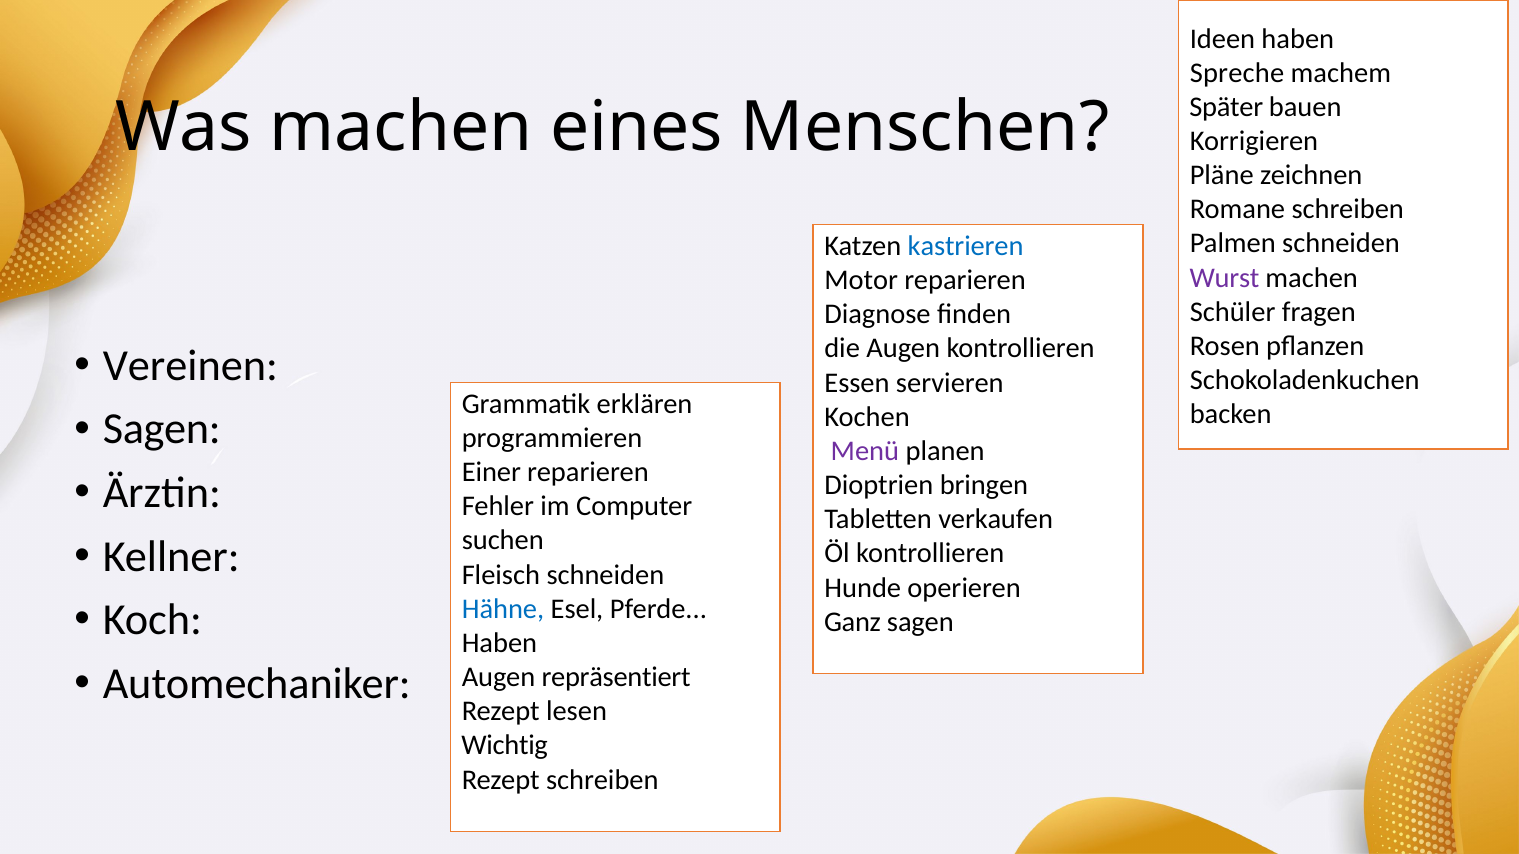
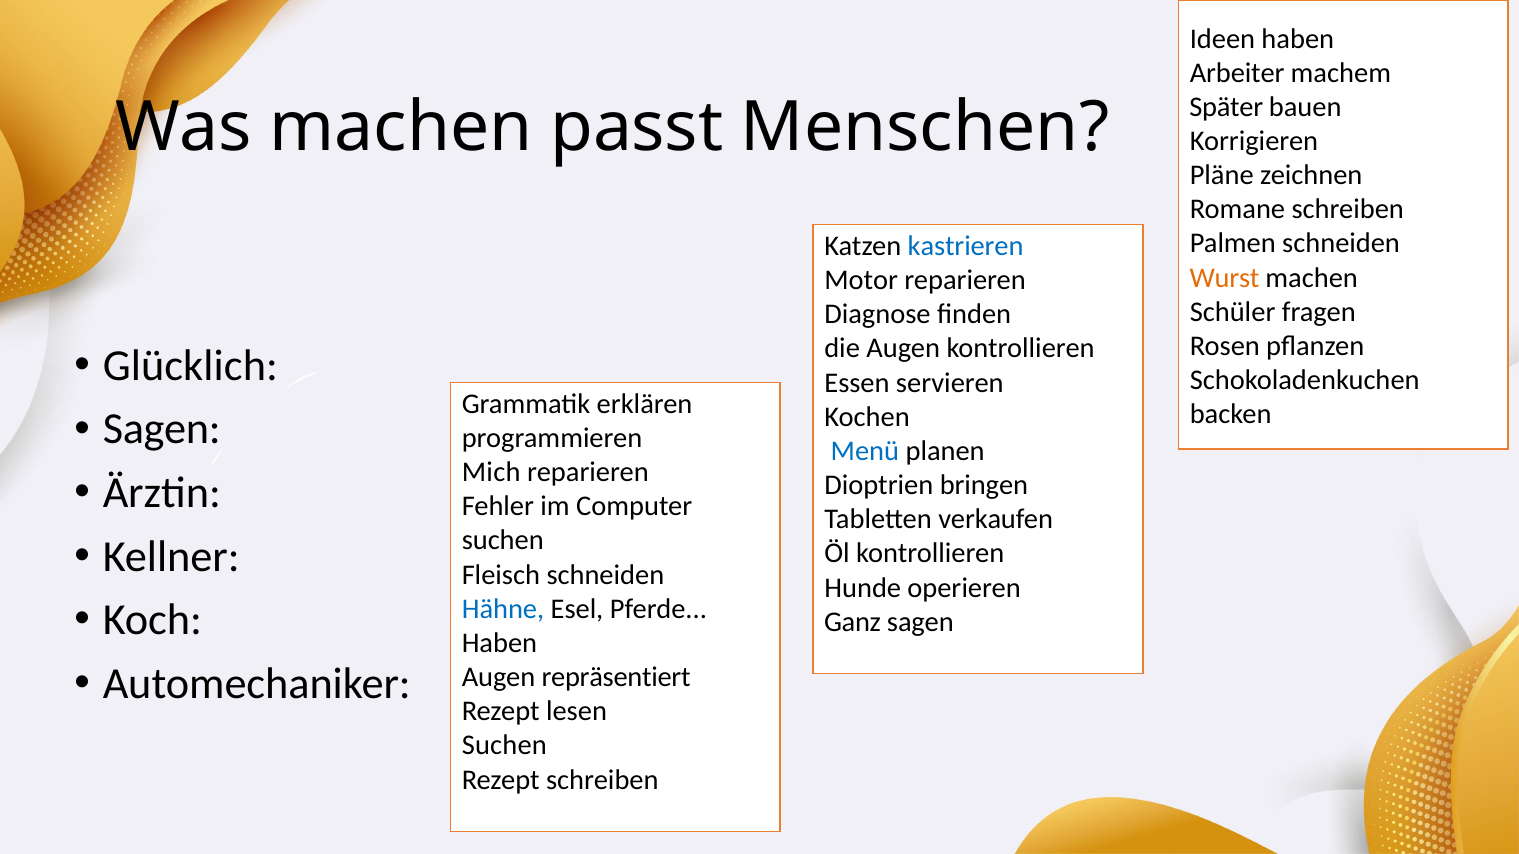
Spreche: Spreche -> Arbeiter
eines: eines -> passt
Wurst colour: purple -> orange
Vereinen: Vereinen -> Glücklich
Menü colour: purple -> blue
Einer: Einer -> Mich
Wichtig at (505, 746): Wichtig -> Suchen
